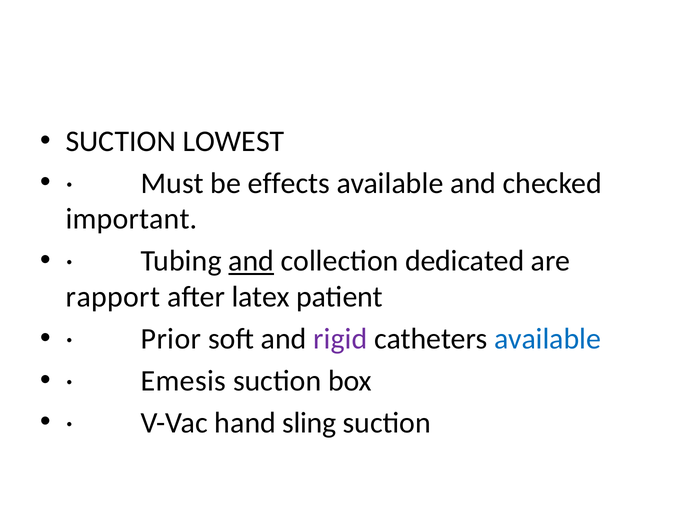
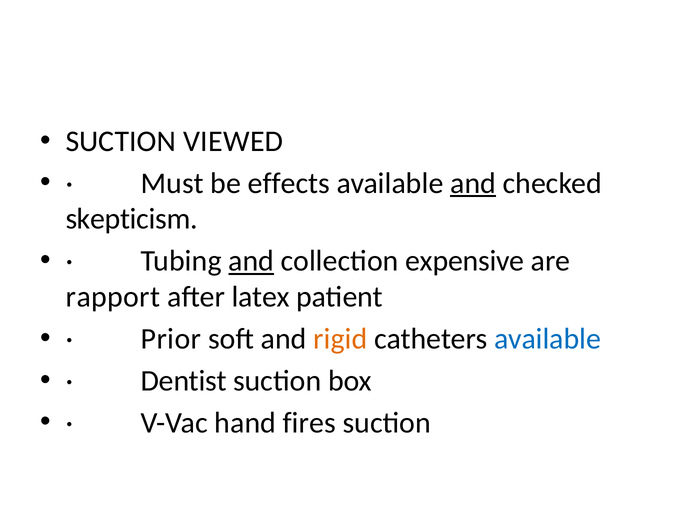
LOWEST: LOWEST -> VIEWED
and at (473, 183) underline: none -> present
important: important -> skepticism
dedicated: dedicated -> expensive
rigid colour: purple -> orange
Emesis: Emesis -> Dentist
sling: sling -> fires
